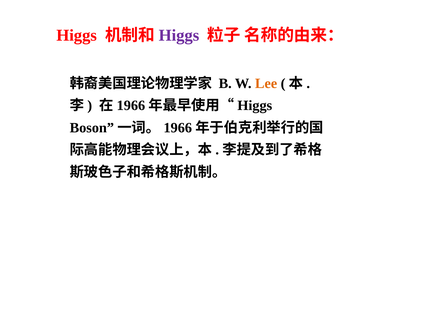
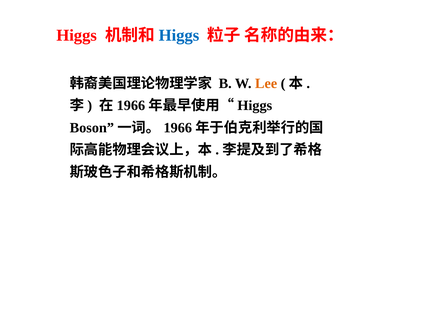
Higgs at (179, 35) colour: purple -> blue
